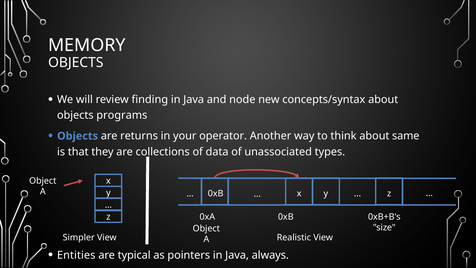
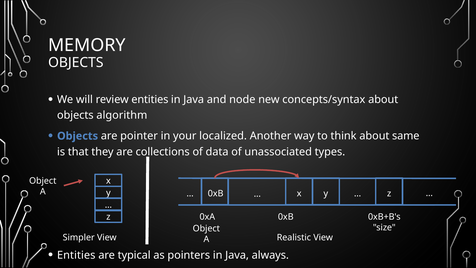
review finding: finding -> entities
programs: programs -> algorithm
returns: returns -> pointer
operator: operator -> localized
